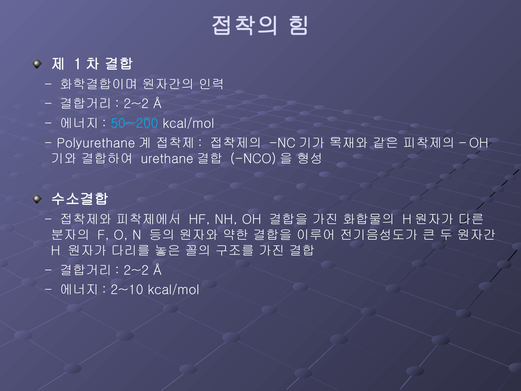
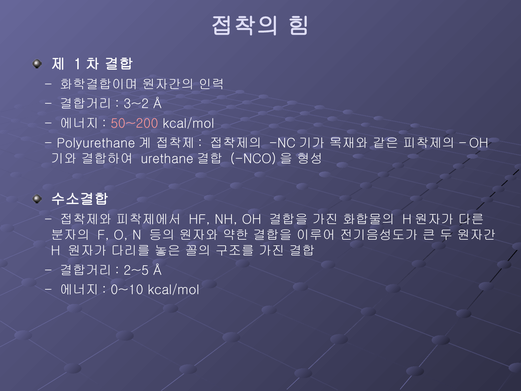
2~2 at (136, 104): 2~2 -> 3~2
50~200 colour: light blue -> pink
2~2 at (136, 270): 2~2 -> 2~5
2~10: 2~10 -> 0~10
